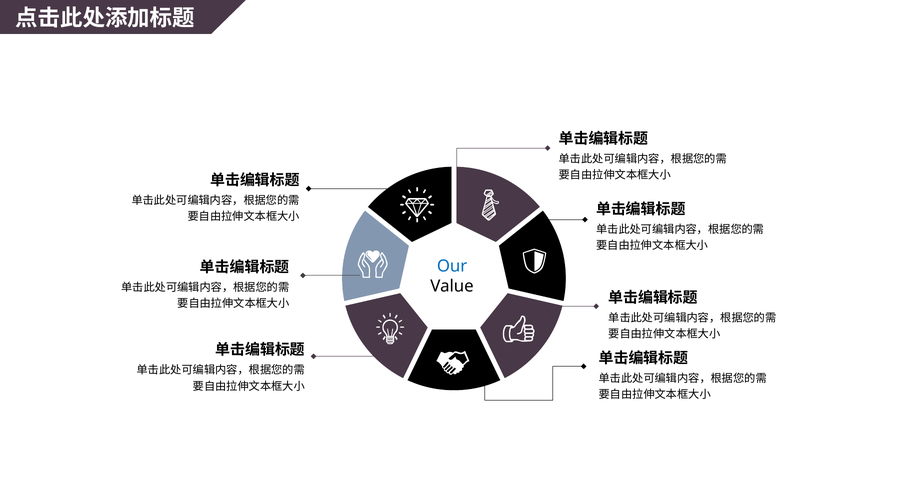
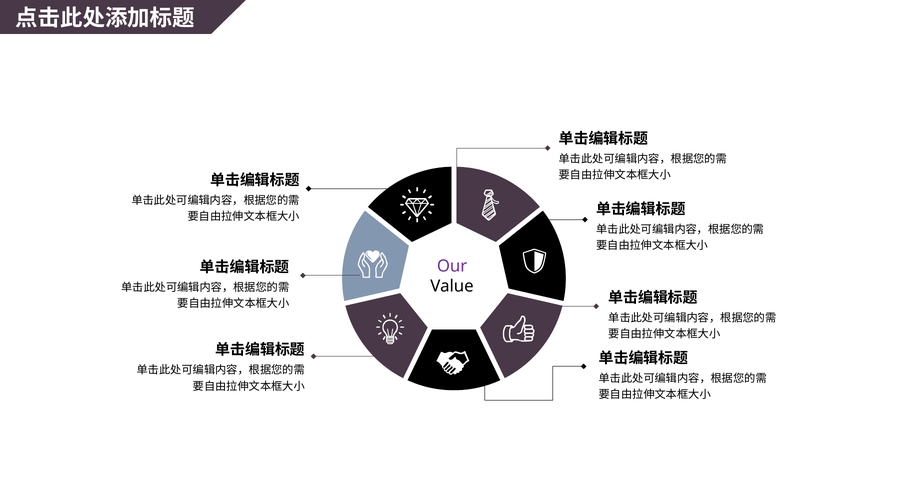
Our colour: blue -> purple
